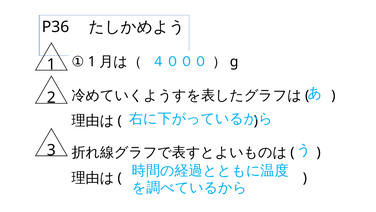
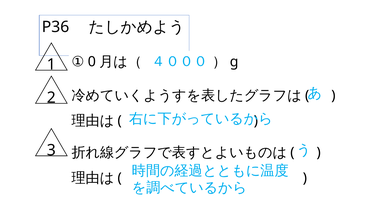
① 1: 1 -> 0
